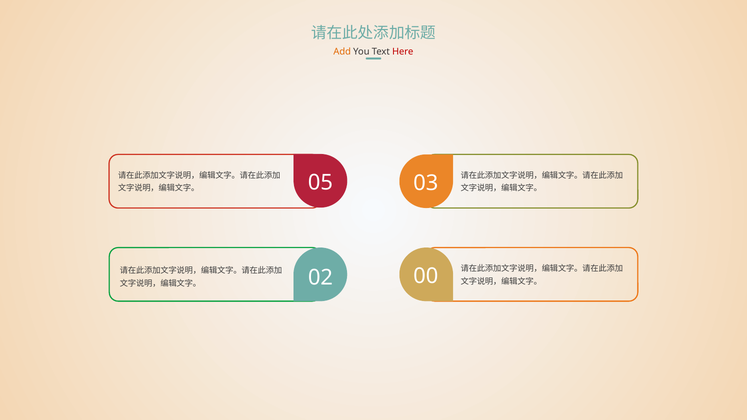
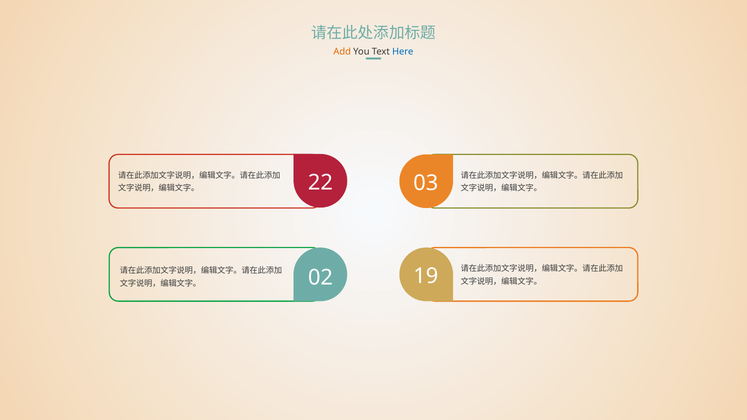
Here colour: red -> blue
05: 05 -> 22
00: 00 -> 19
